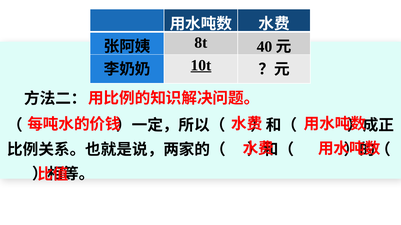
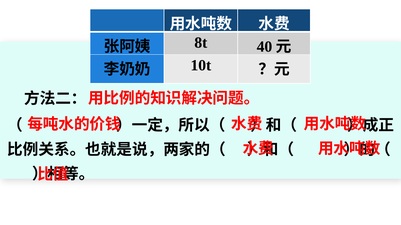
10t underline: present -> none
